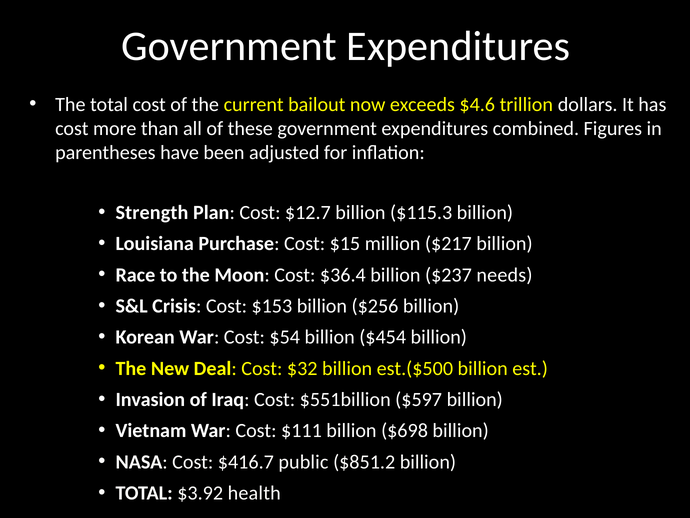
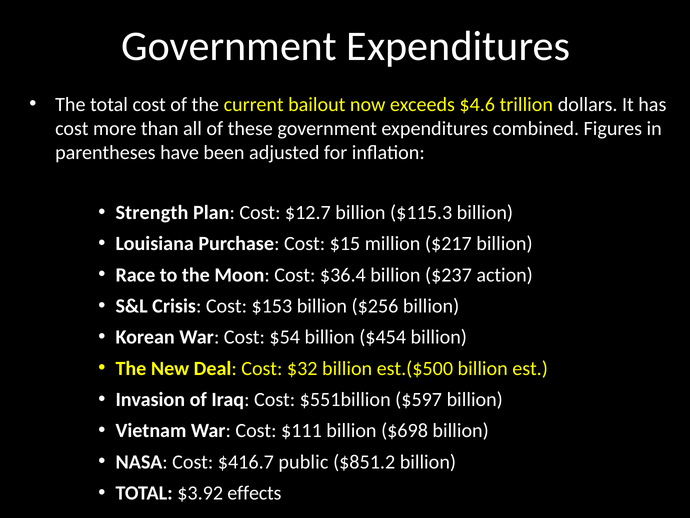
needs: needs -> action
health: health -> effects
